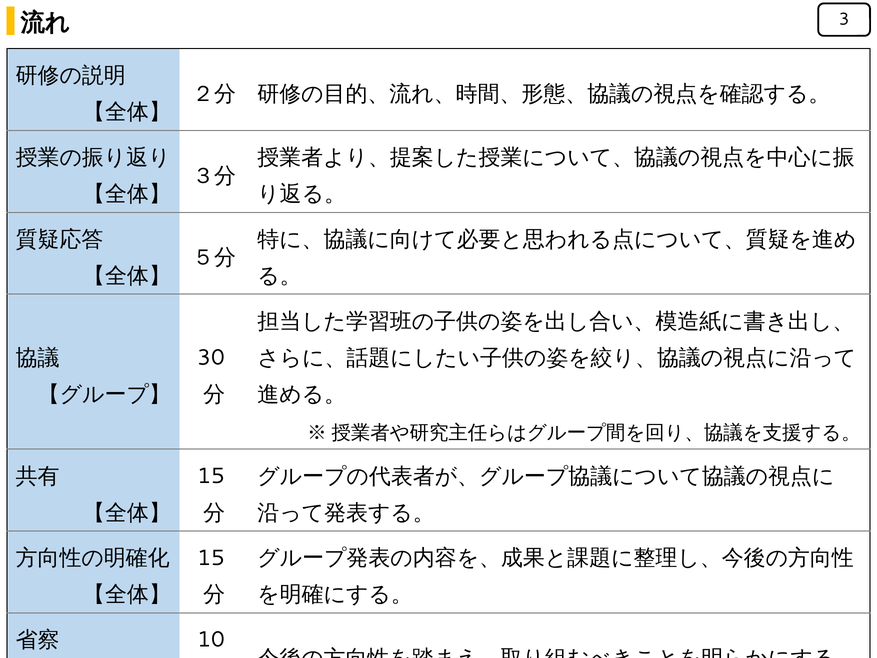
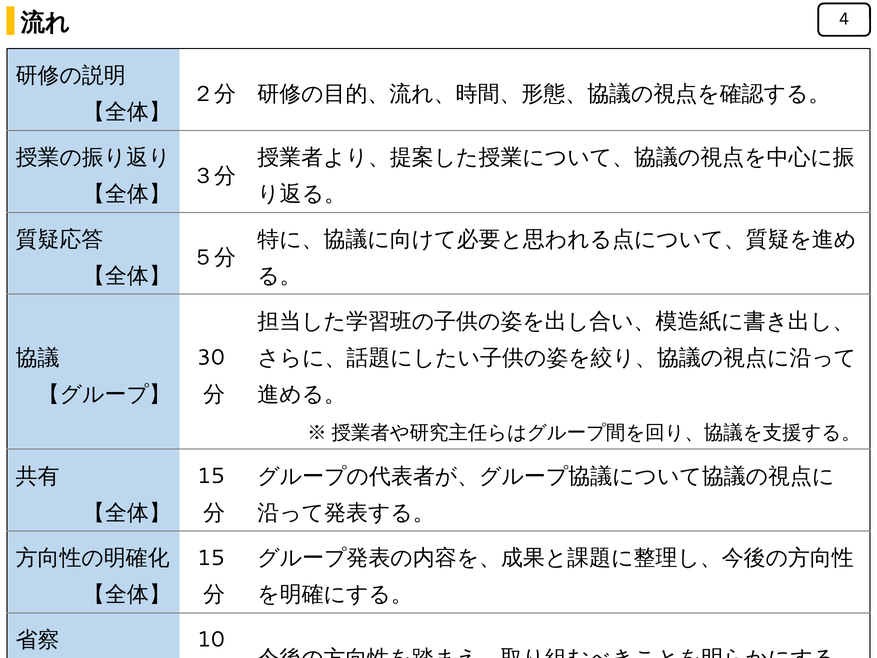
3: 3 -> 4
